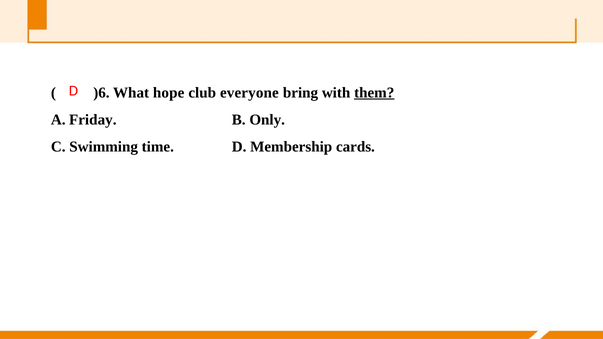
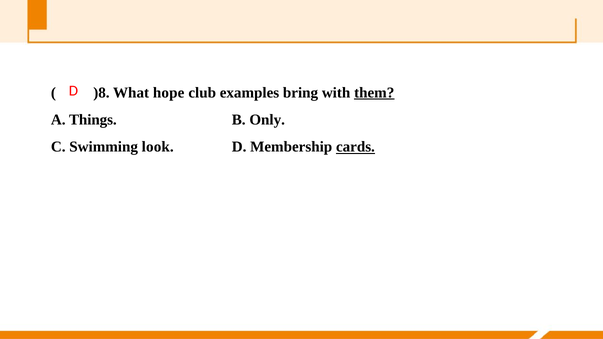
)6: )6 -> )8
everyone: everyone -> examples
Friday: Friday -> Things
time: time -> look
cards underline: none -> present
